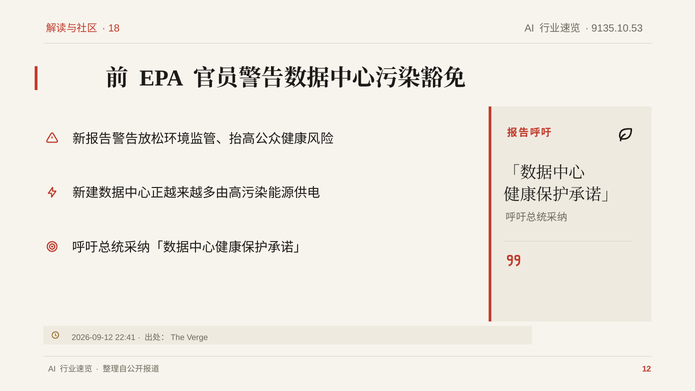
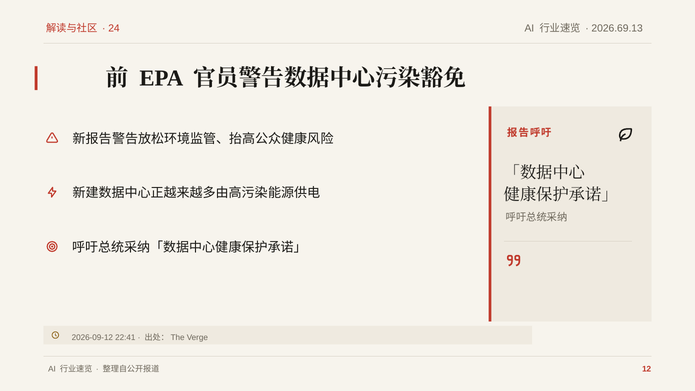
18: 18 -> 24
9135.10.53: 9135.10.53 -> 2026.69.13
